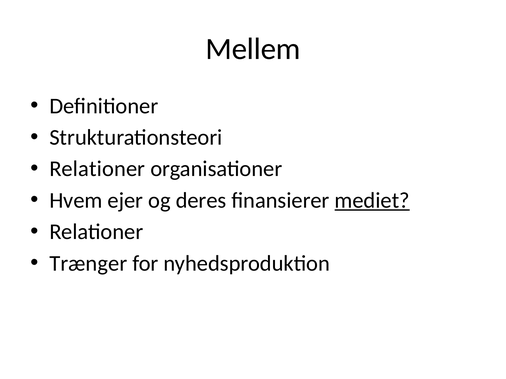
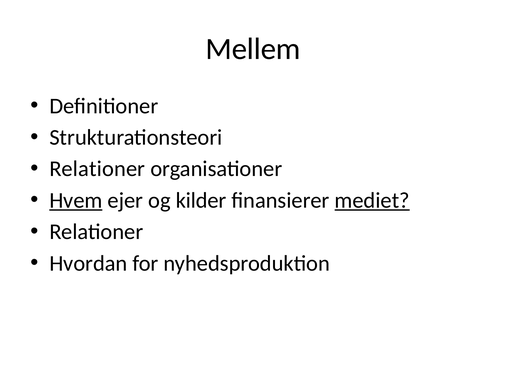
Hvem underline: none -> present
deres: deres -> kilder
Trænger: Trænger -> Hvordan
